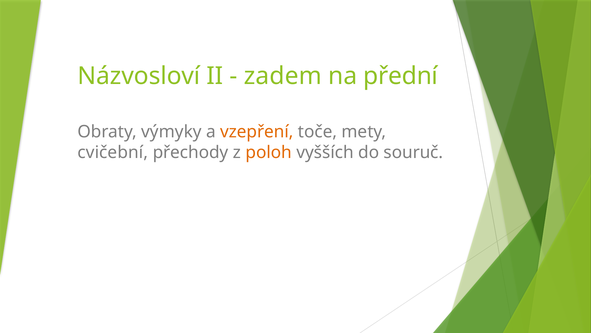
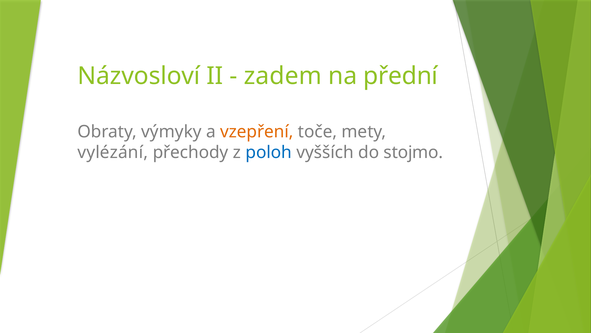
cvičební: cvičební -> vylézání
poloh colour: orange -> blue
souruč: souruč -> stojmo
